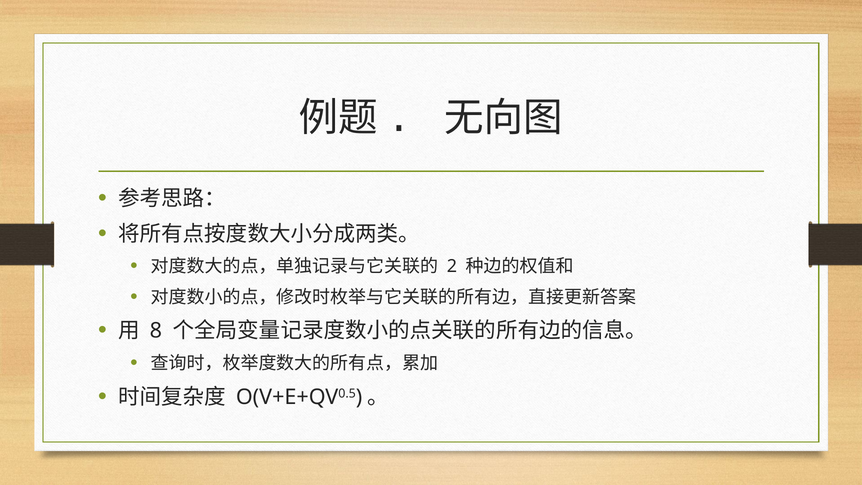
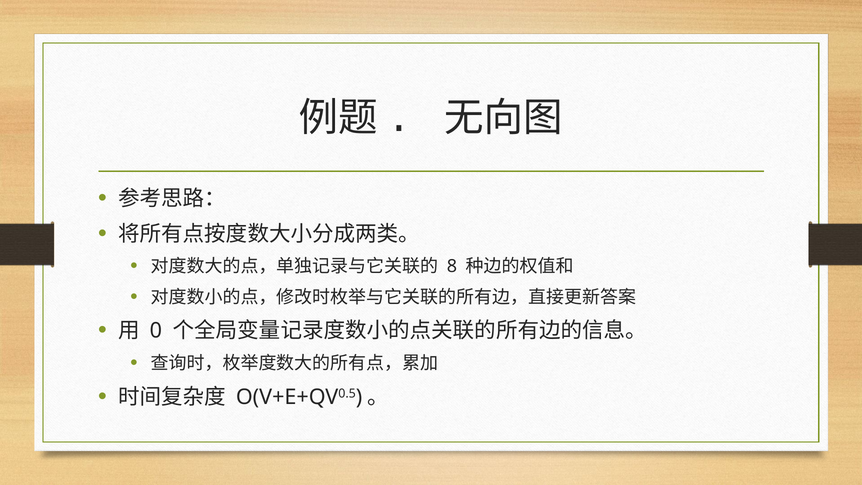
2: 2 -> 8
8: 8 -> 0
